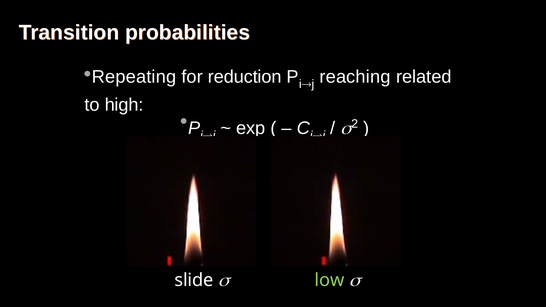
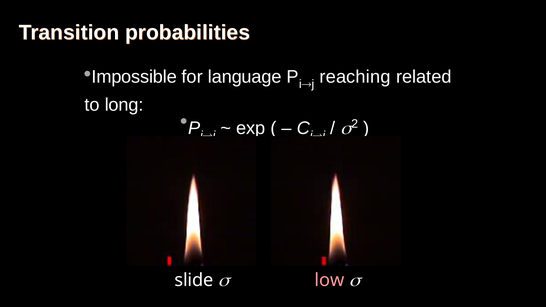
Repeating: Repeating -> Impossible
reduction: reduction -> language
high: high -> long
low colour: light green -> pink
